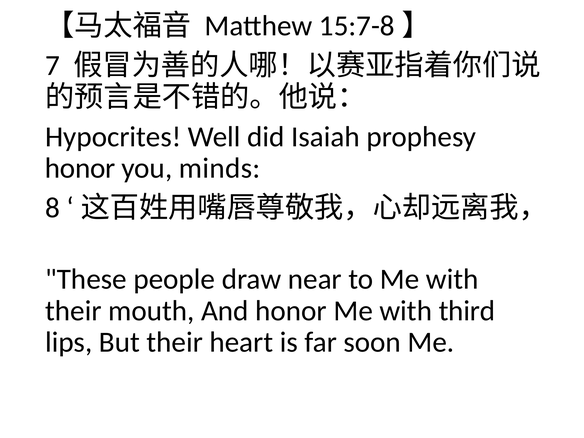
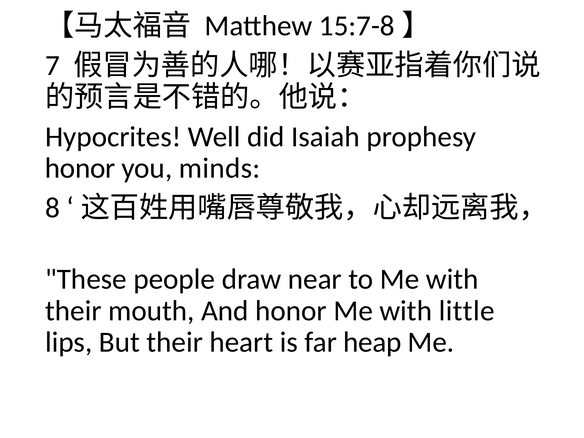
third: third -> little
soon: soon -> heap
